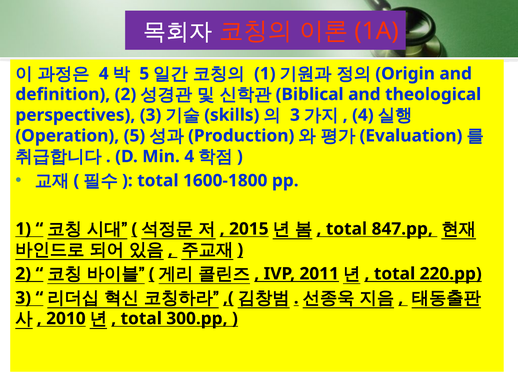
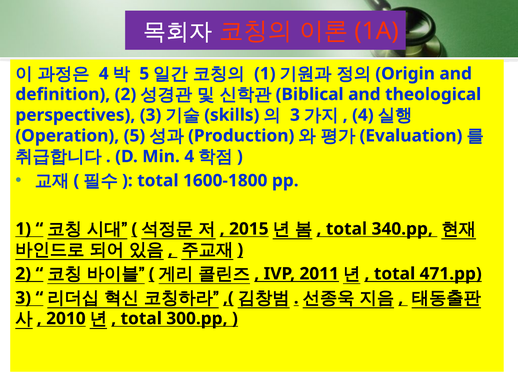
847.pp: 847.pp -> 340.pp
220.pp: 220.pp -> 471.pp
